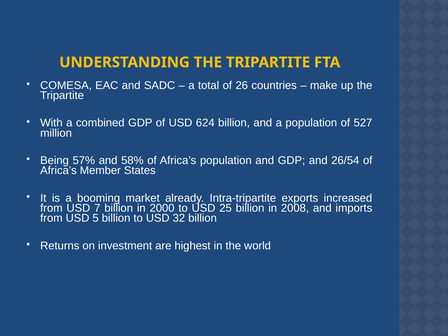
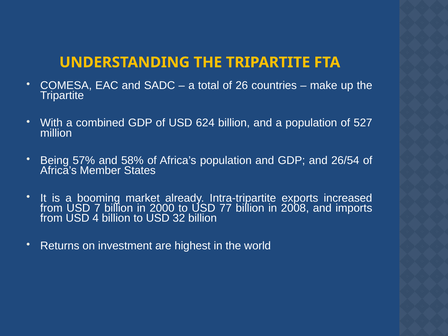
25: 25 -> 77
5: 5 -> 4
